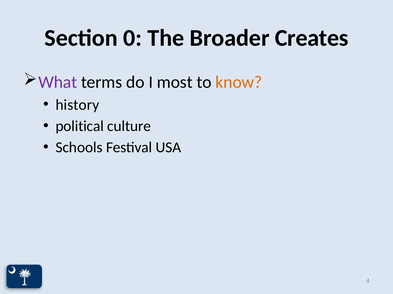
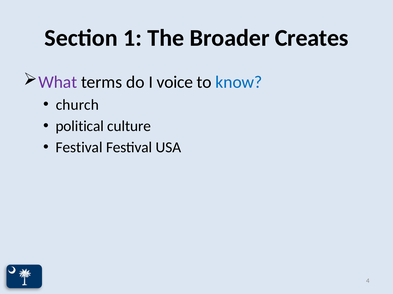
0: 0 -> 1
most: most -> voice
know colour: orange -> blue
history: history -> church
Schools at (79, 148): Schools -> Festival
